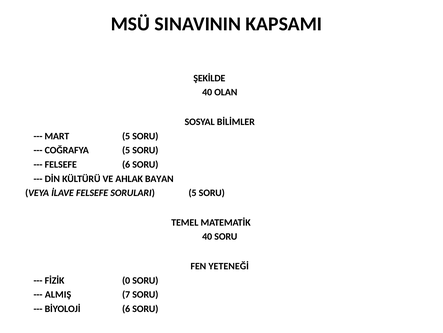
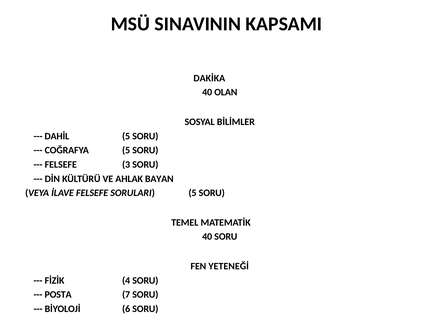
ŞEKİLDE: ŞEKİLDE -> DAKİKA
MART: MART -> DAHİL
FELSEFE 6: 6 -> 3
0: 0 -> 4
ALMIŞ: ALMIŞ -> POSTA
